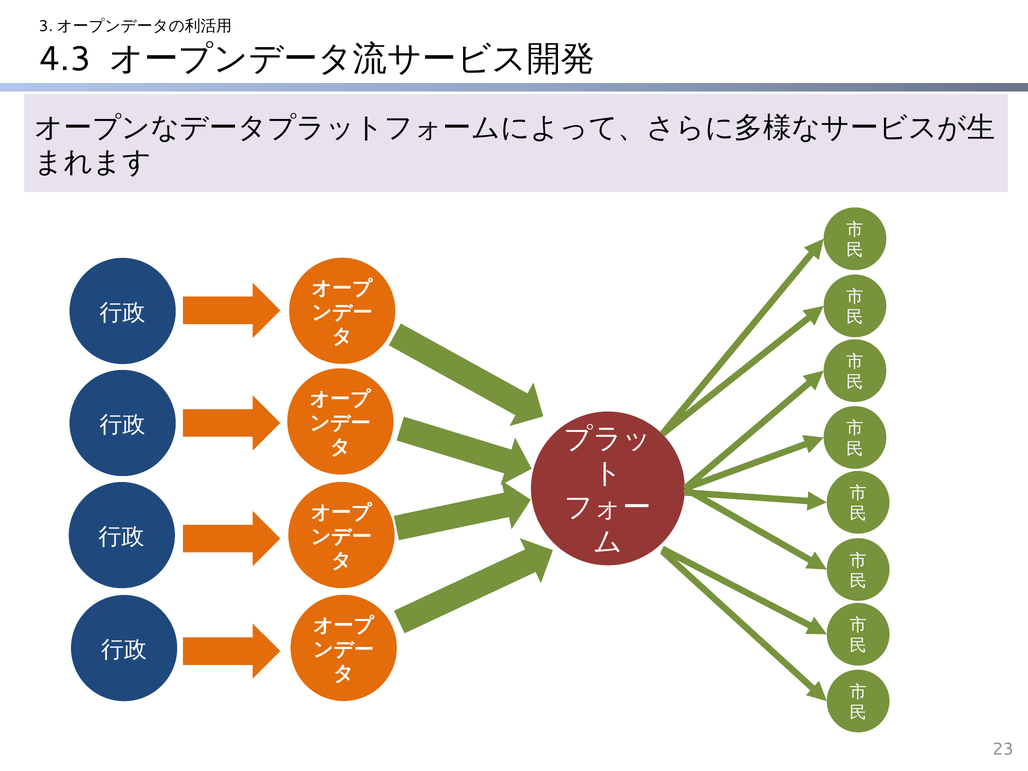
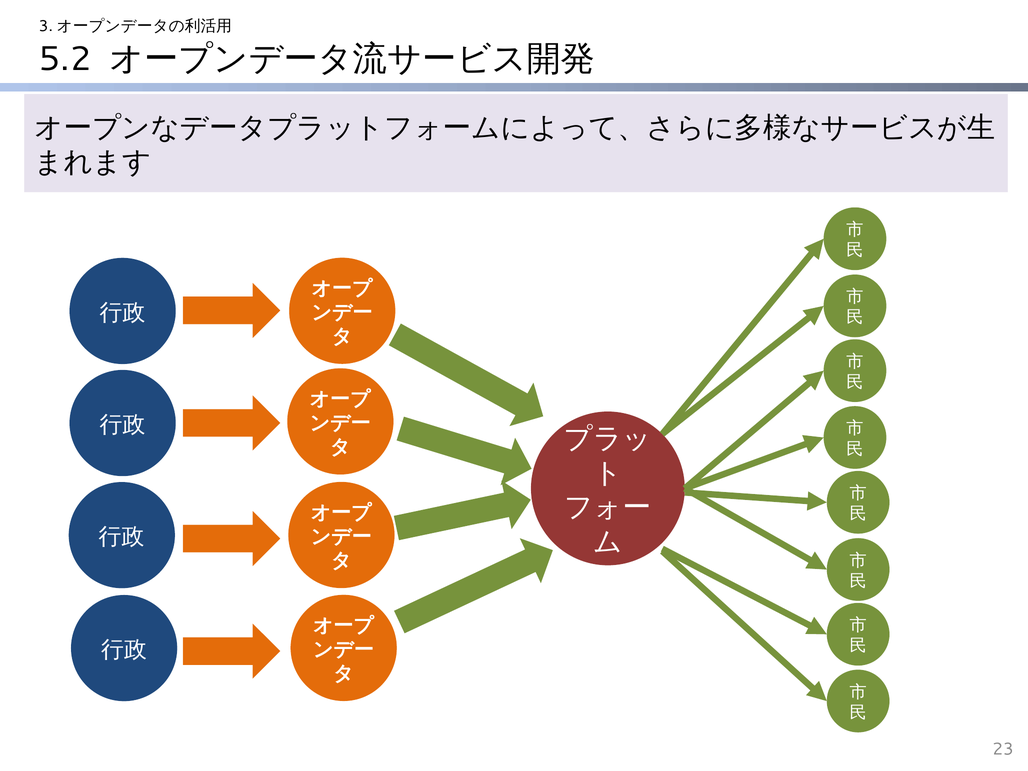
4.3: 4.3 -> 5.2
